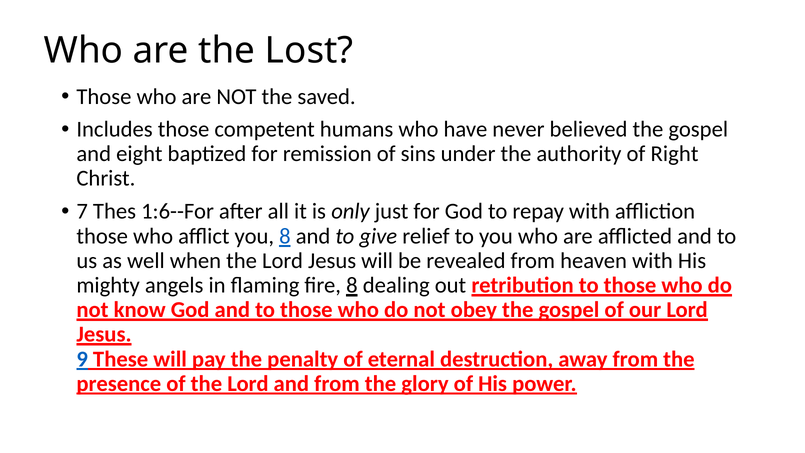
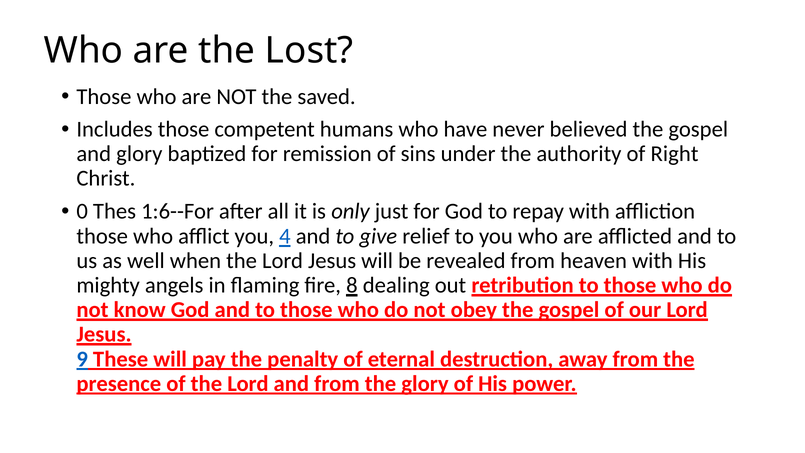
and eight: eight -> glory
7: 7 -> 0
you 8: 8 -> 4
